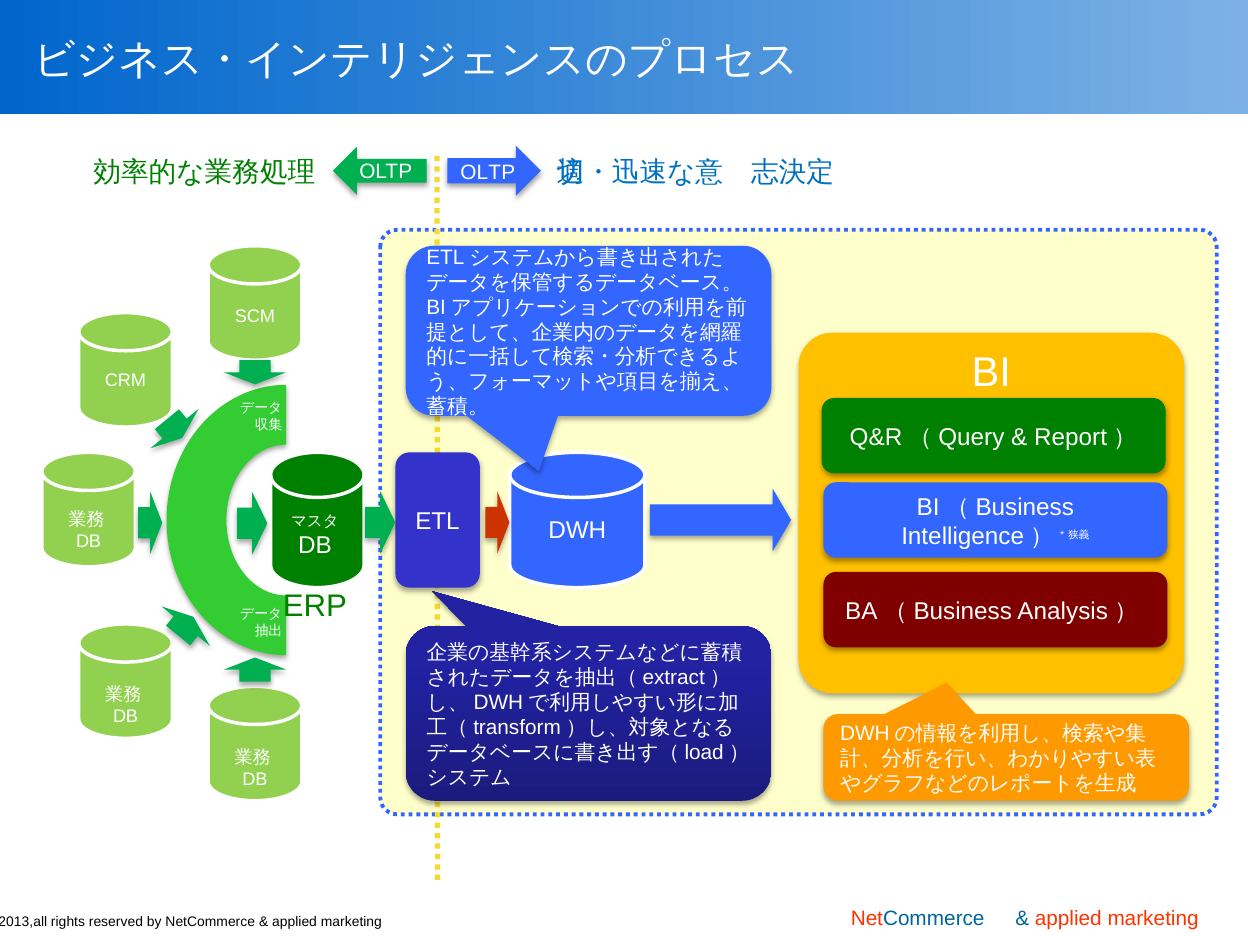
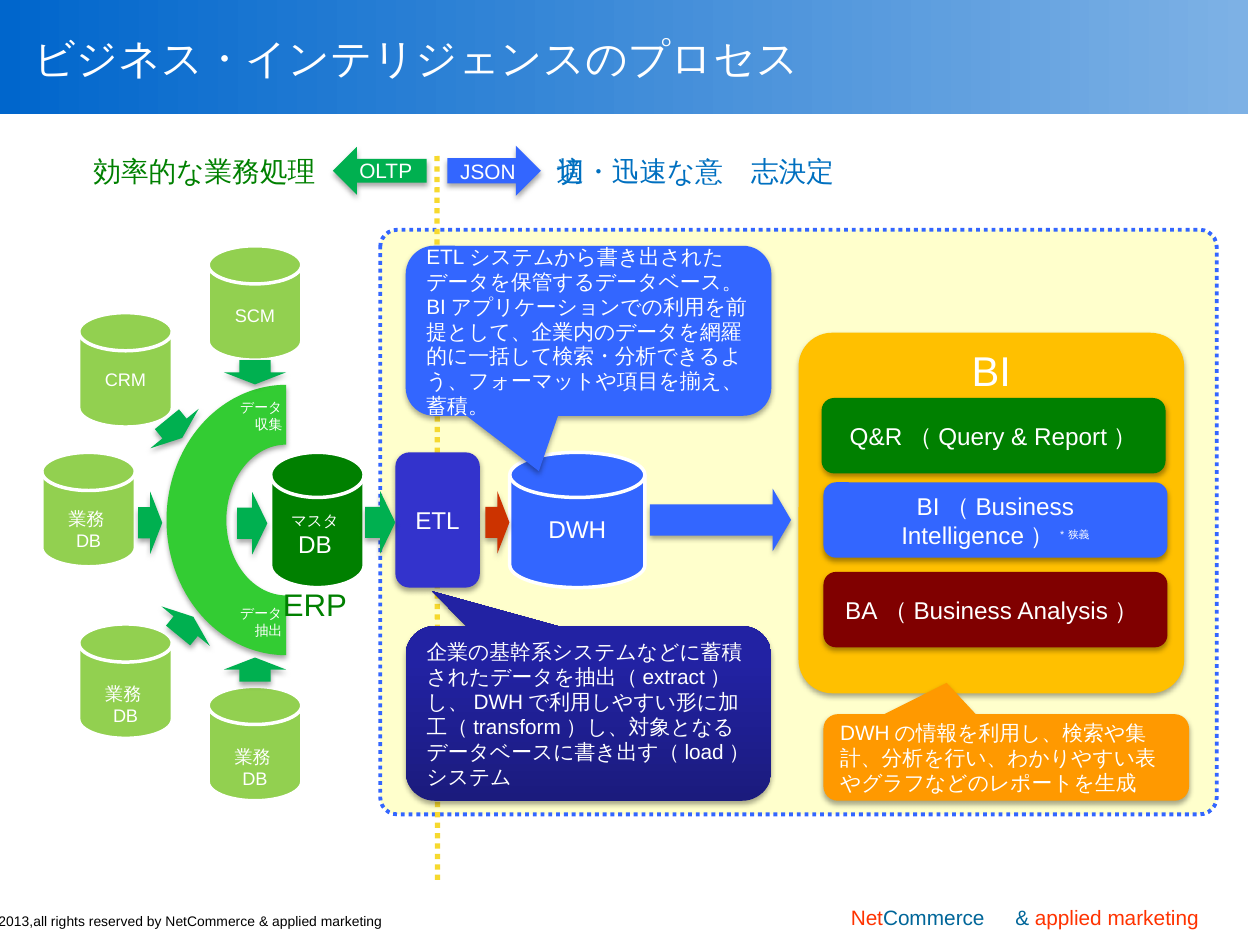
OLTP at (488, 172): OLTP -> JSON
